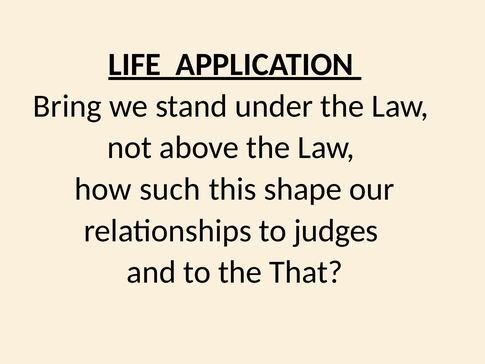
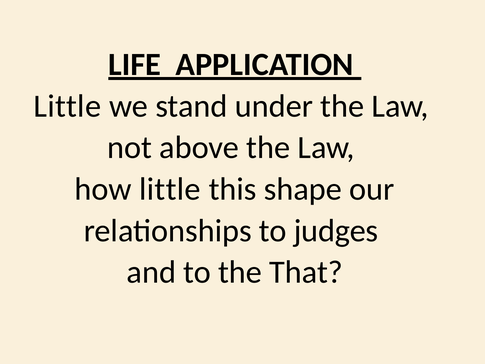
Bring at (67, 106): Bring -> Little
how such: such -> little
